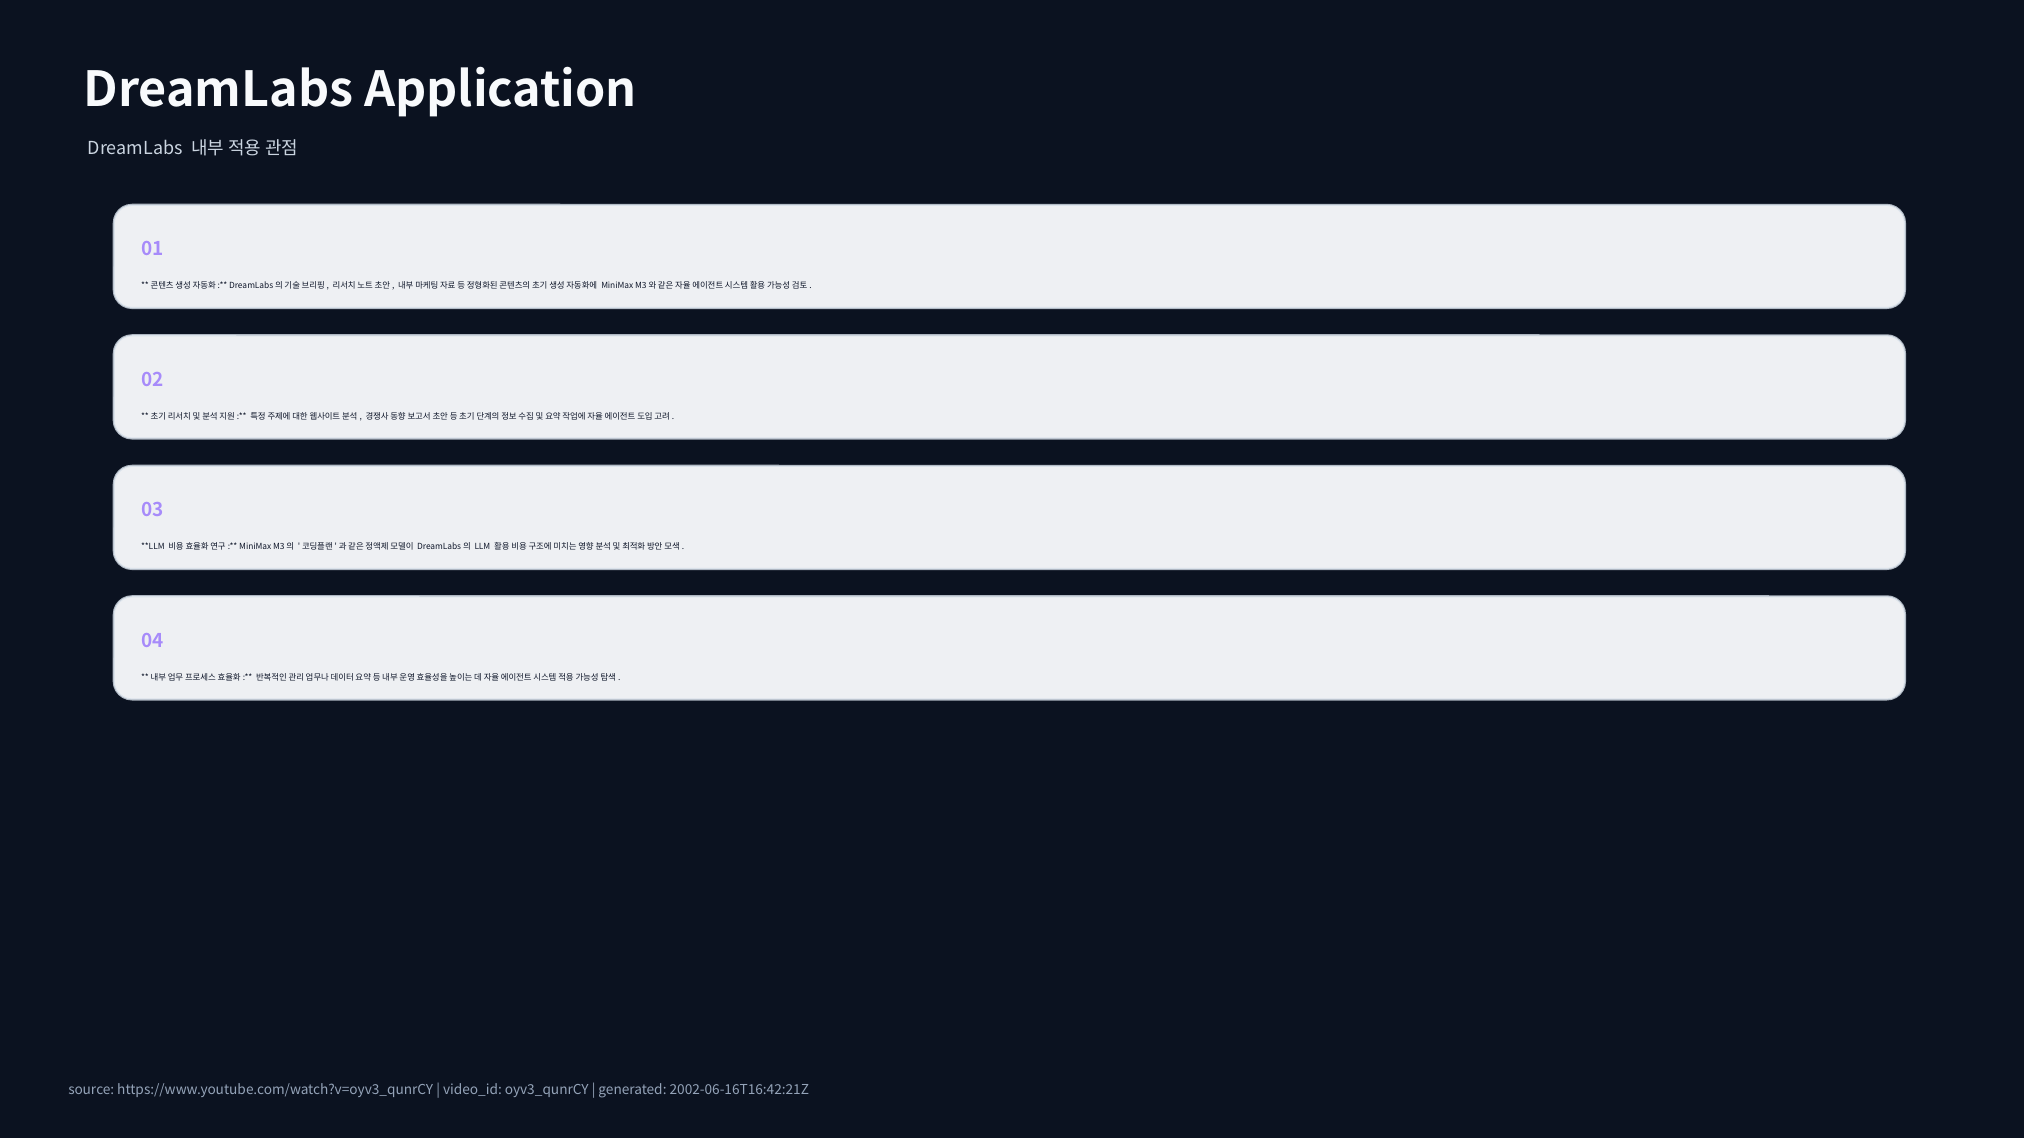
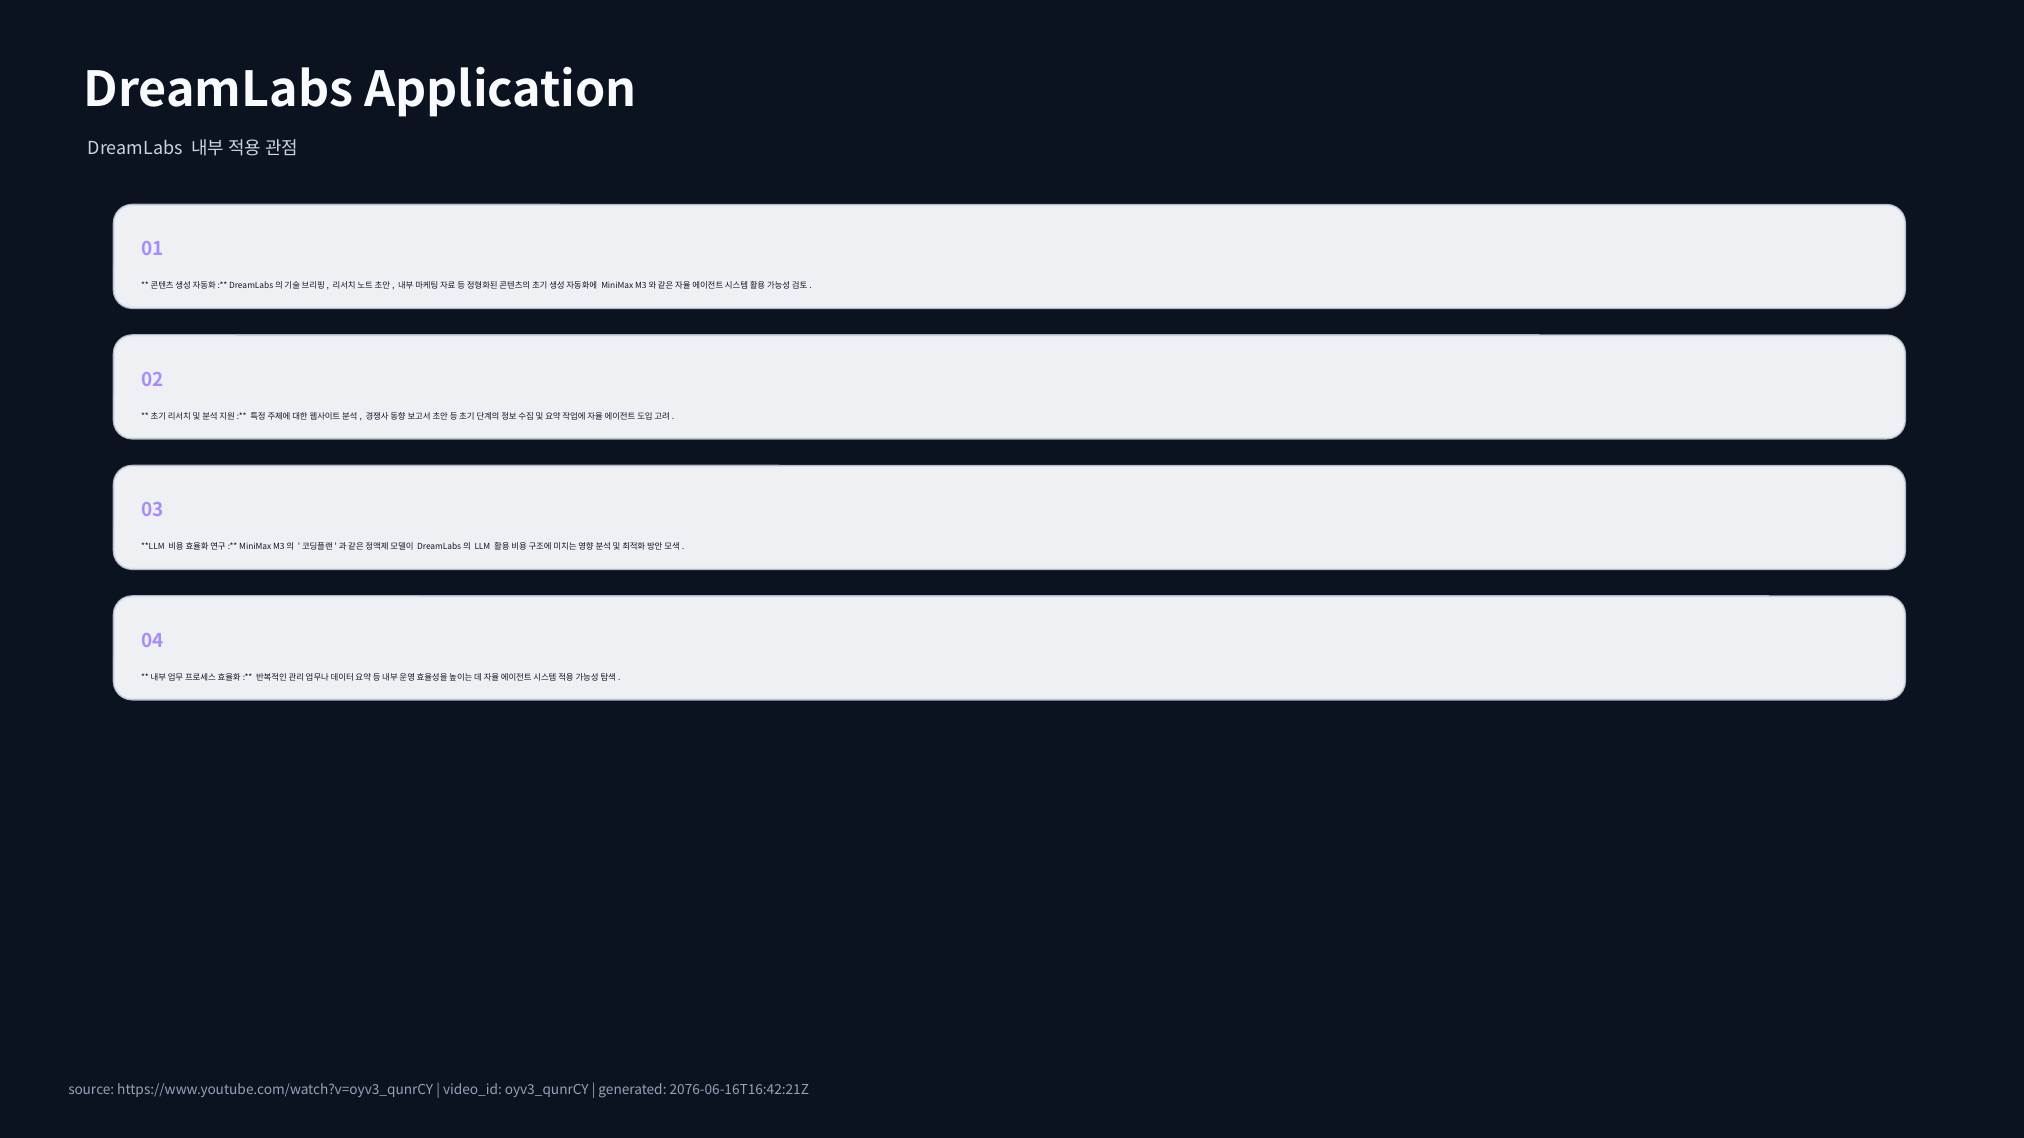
2002-06-16T16:42:21Z: 2002-06-16T16:42:21Z -> 2076-06-16T16:42:21Z
